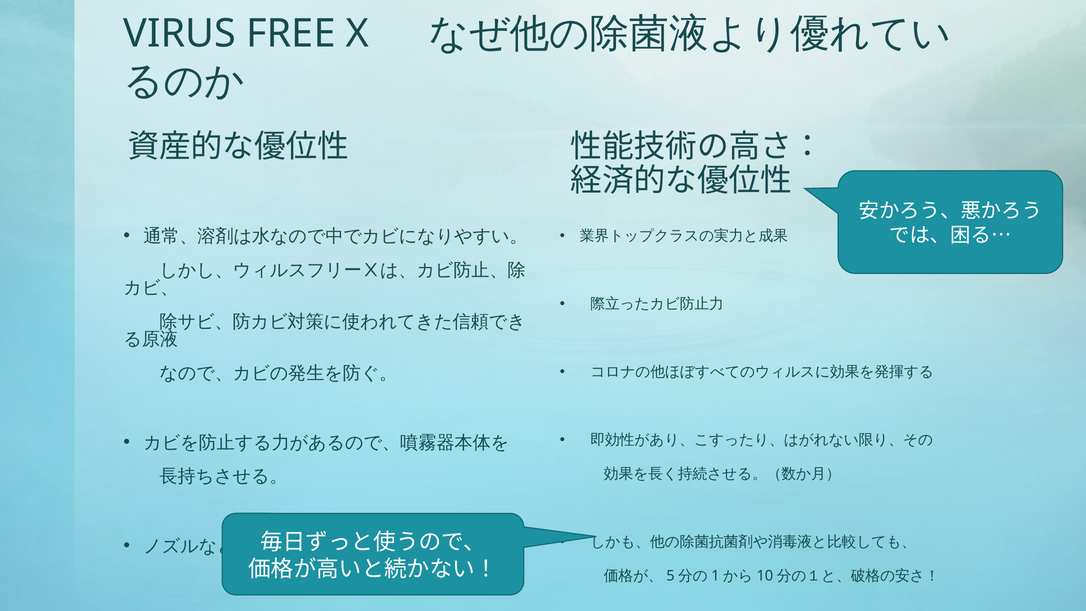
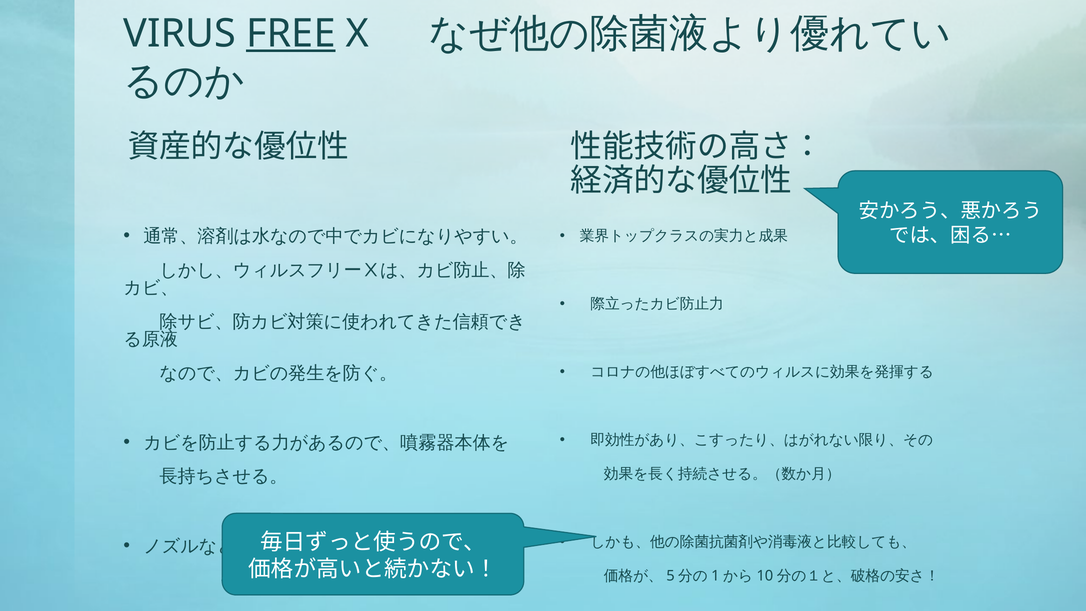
FREE underline: none -> present
